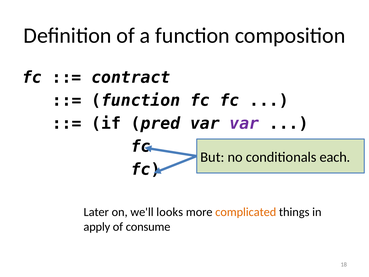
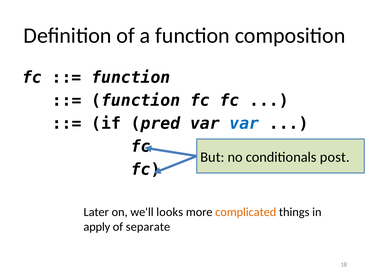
contract at (131, 77): contract -> function
var at (244, 123) colour: purple -> blue
each: each -> post
consume: consume -> separate
